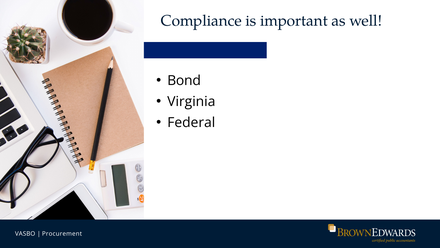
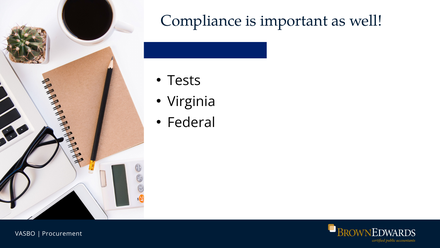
Bond: Bond -> Tests
